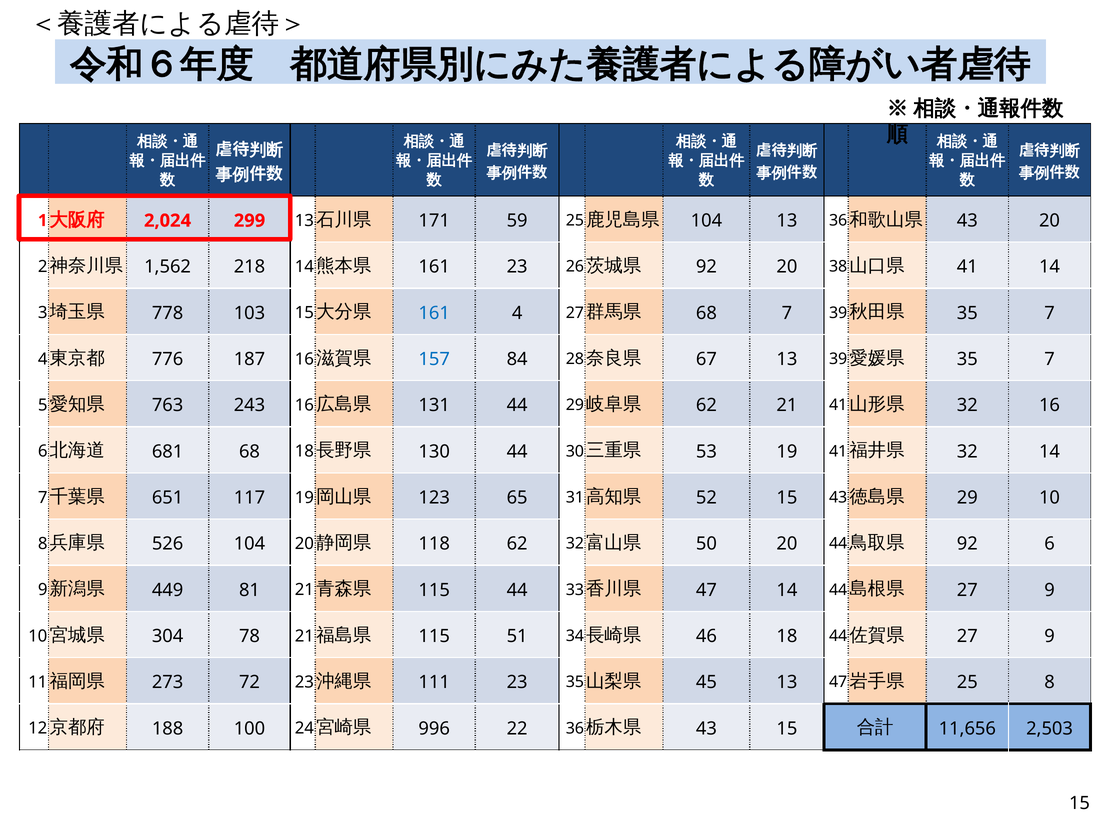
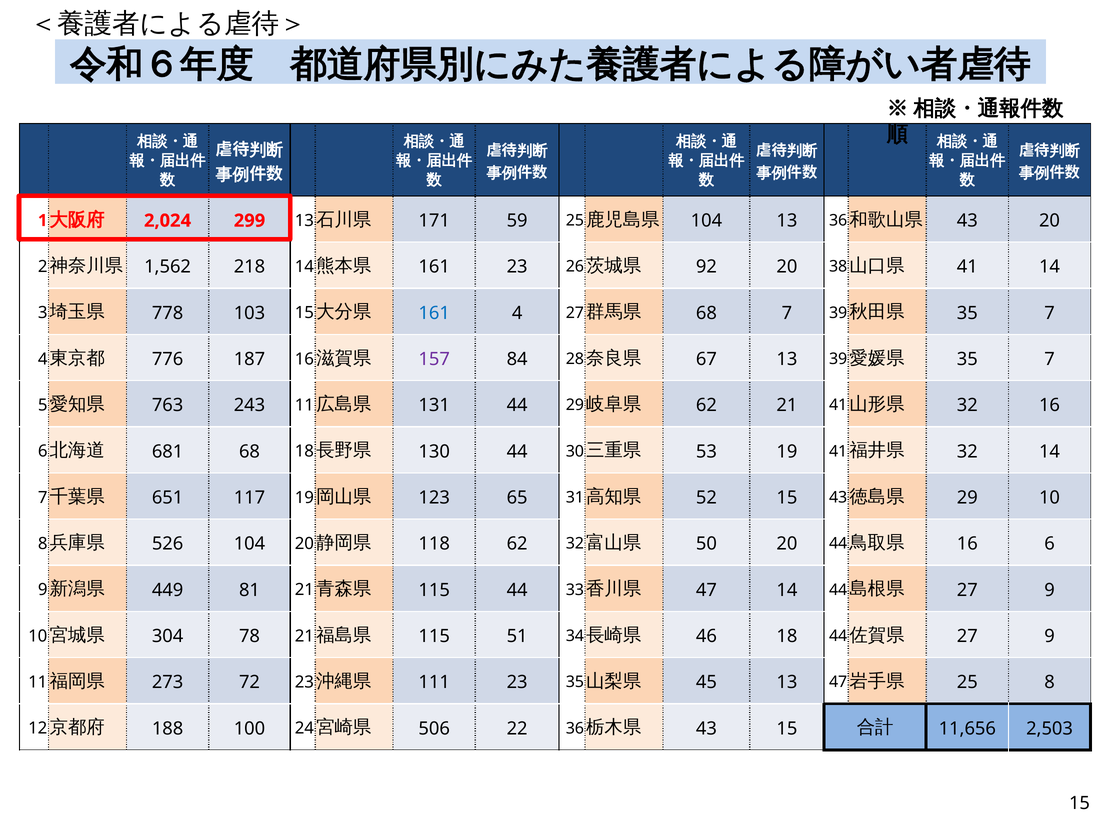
157 colour: blue -> purple
243 16: 16 -> 11
92 at (967, 544): 92 -> 16
996: 996 -> 506
